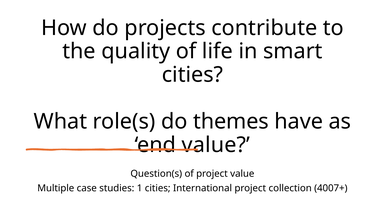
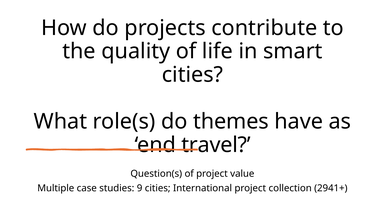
value at (216, 145): value -> travel
1: 1 -> 9
4007+: 4007+ -> 2941+
